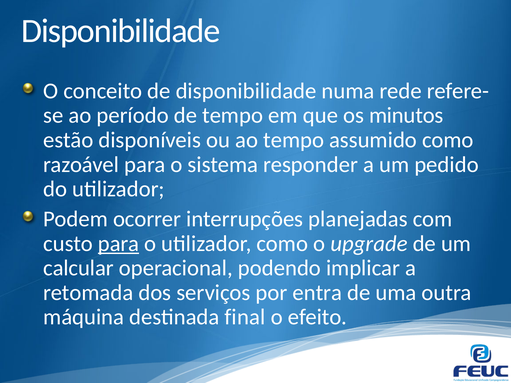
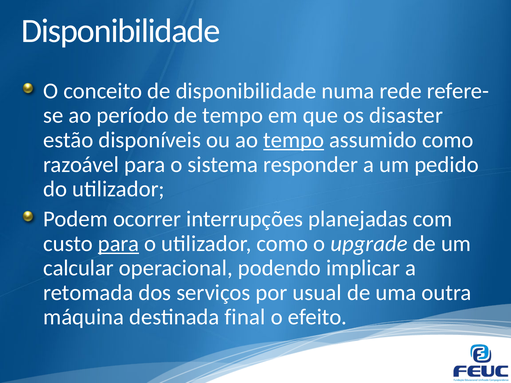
minutos: minutos -> disaster
tempo at (294, 140) underline: none -> present
entra: entra -> usual
